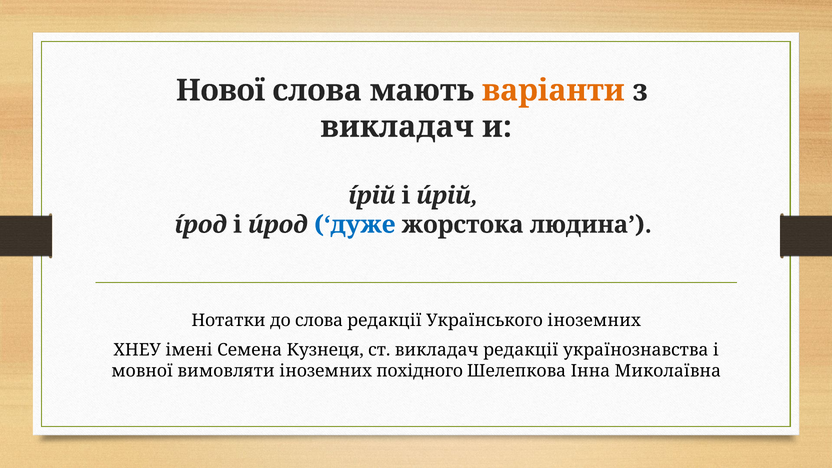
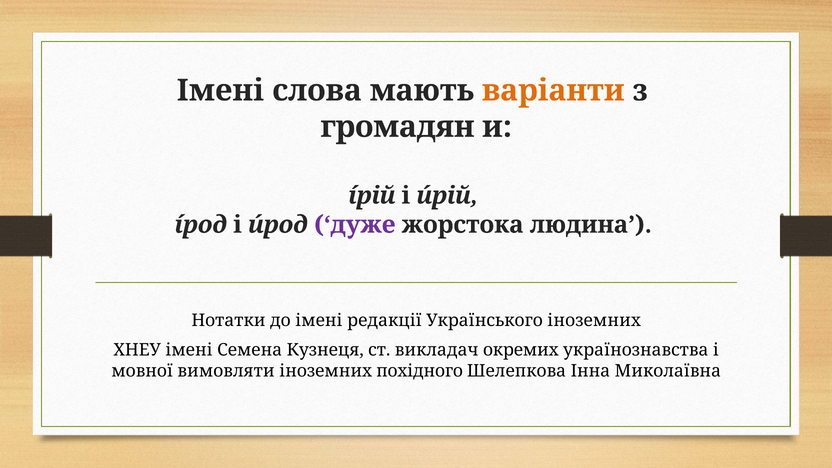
Нової at (221, 90): Нової -> Імені
викладач at (397, 127): викладач -> громадян
дуже colour: blue -> purple
до слова: слова -> імені
викладач редакції: редакції -> окремих
